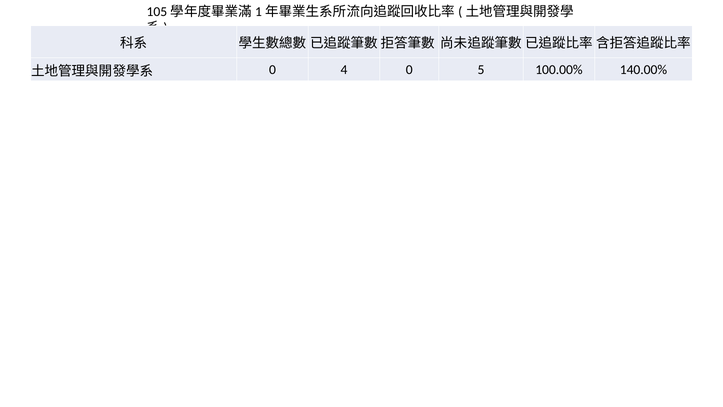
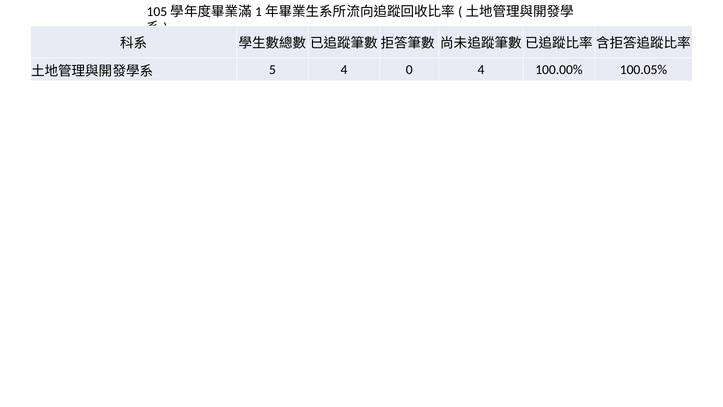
0 at (272, 70): 0 -> 5
0 5: 5 -> 4
140.00%: 140.00% -> 100.05%
